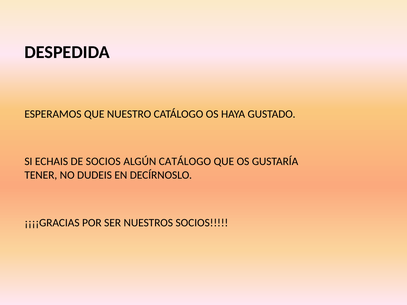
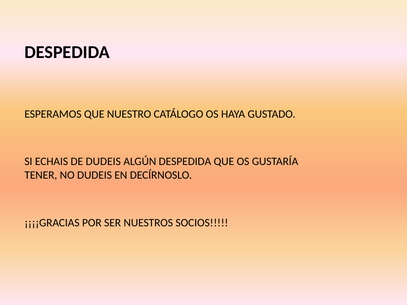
DE SOCIOS: SOCIOS -> DUDEIS
ALGÚN CATÁLOGO: CATÁLOGO -> DESPEDIDA
